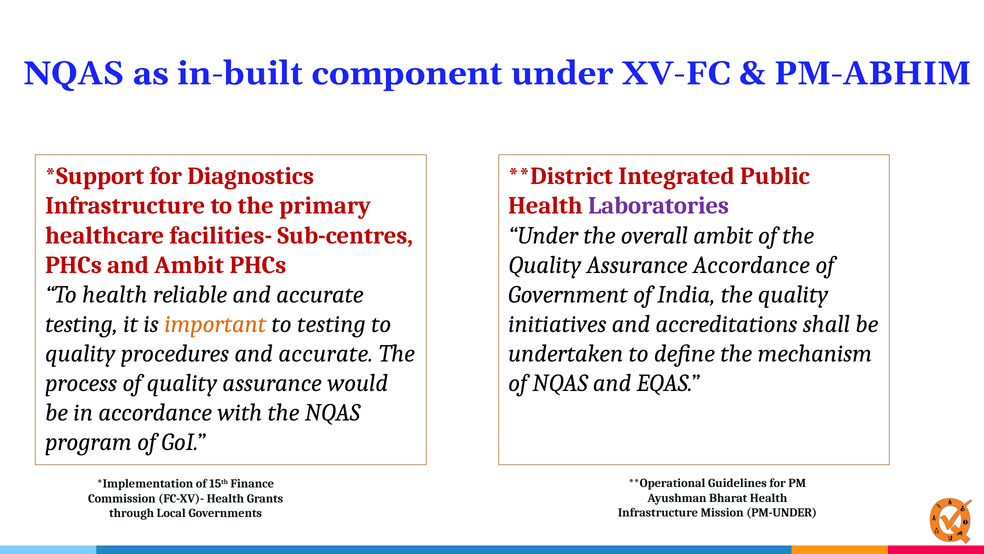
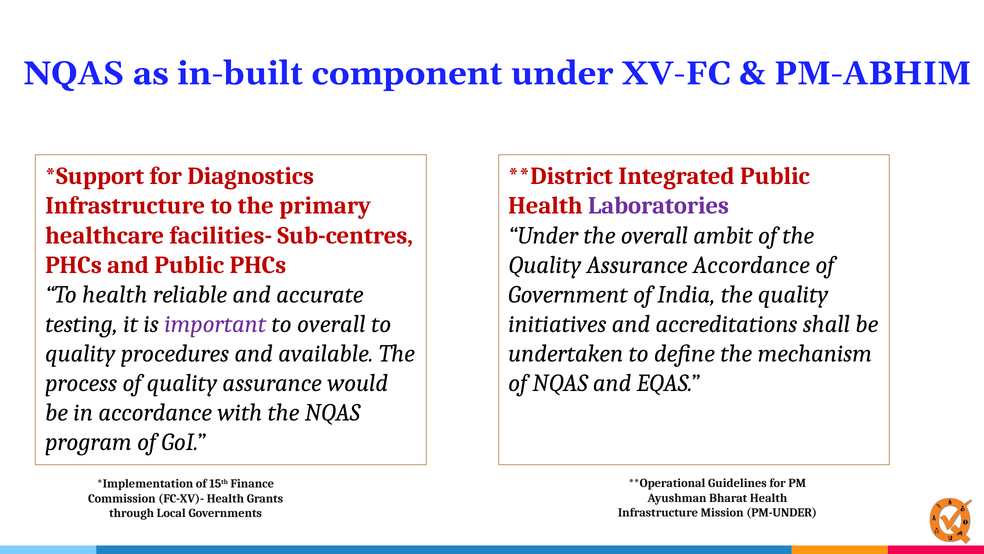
and Ambit: Ambit -> Public
important colour: orange -> purple
to testing: testing -> overall
procedures and accurate: accurate -> available
